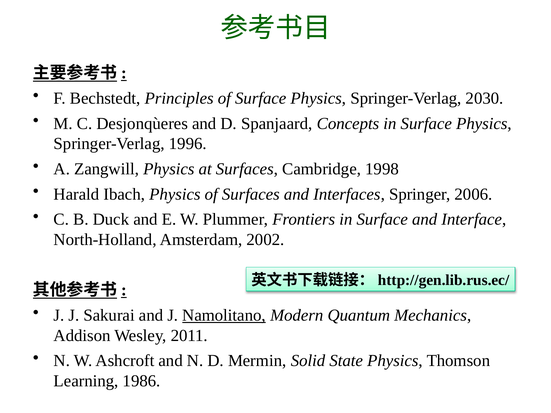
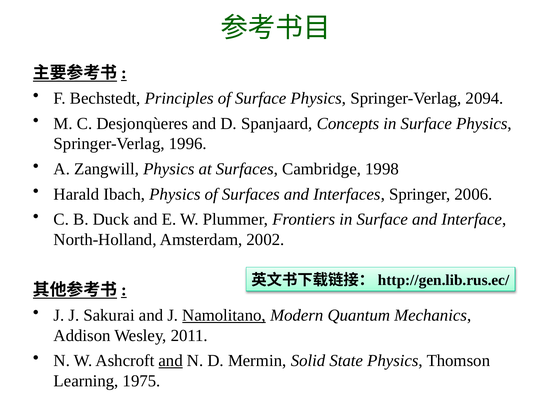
2030: 2030 -> 2094
and at (171, 361) underline: none -> present
1986: 1986 -> 1975
